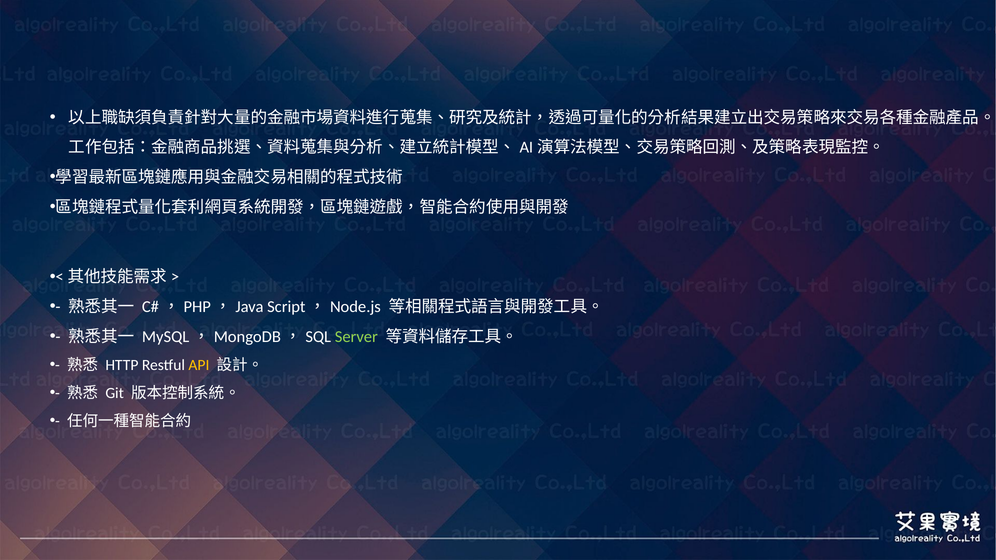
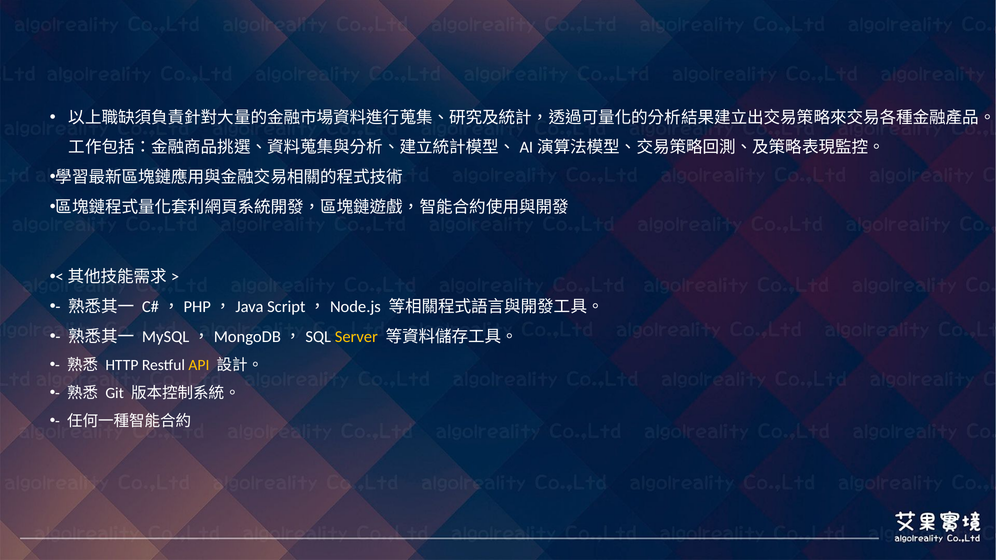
Server colour: light green -> yellow
